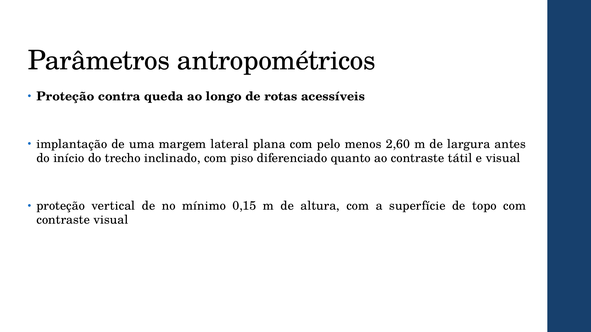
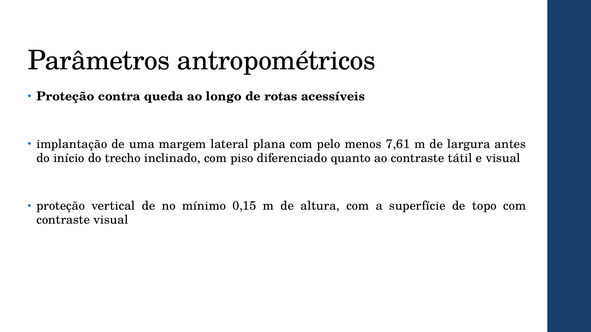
2,60: 2,60 -> 7,61
